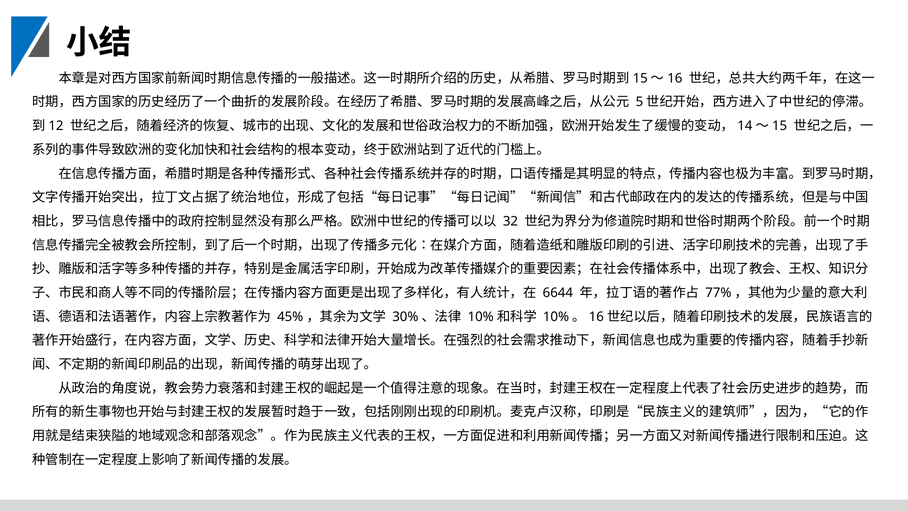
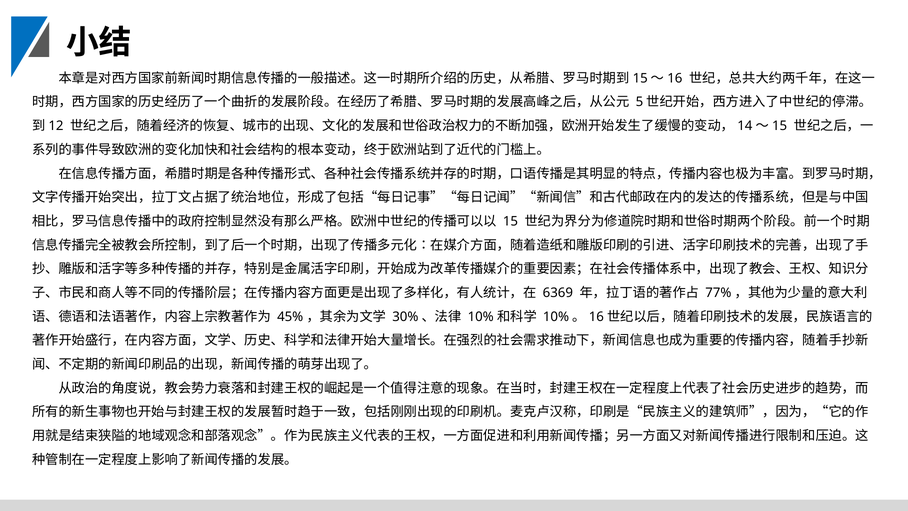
32: 32 -> 15
6644: 6644 -> 6369
